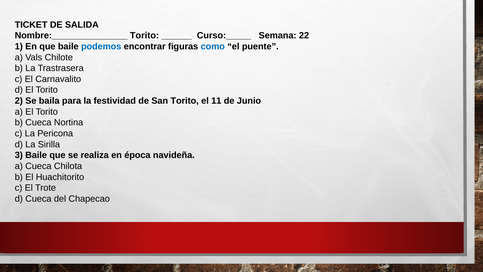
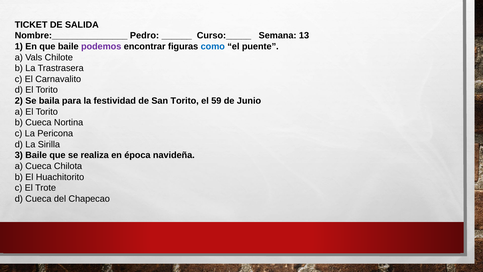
Nombre:_______________ Torito: Torito -> Pedro
22: 22 -> 13
podemos colour: blue -> purple
11: 11 -> 59
